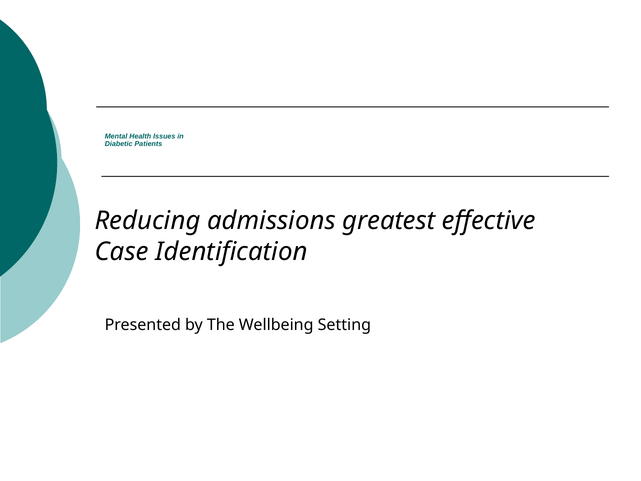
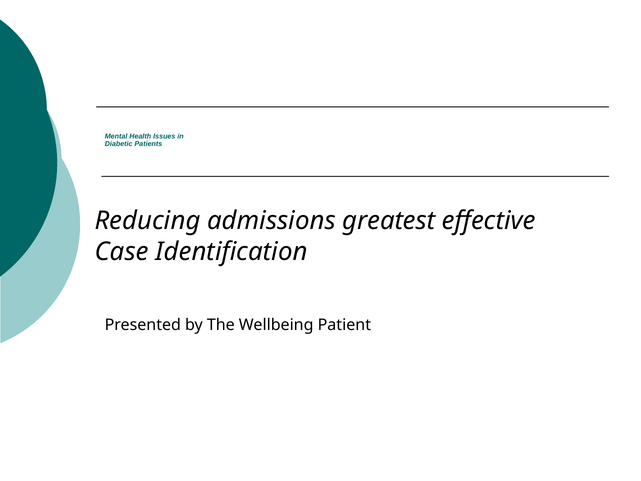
Setting: Setting -> Patient
